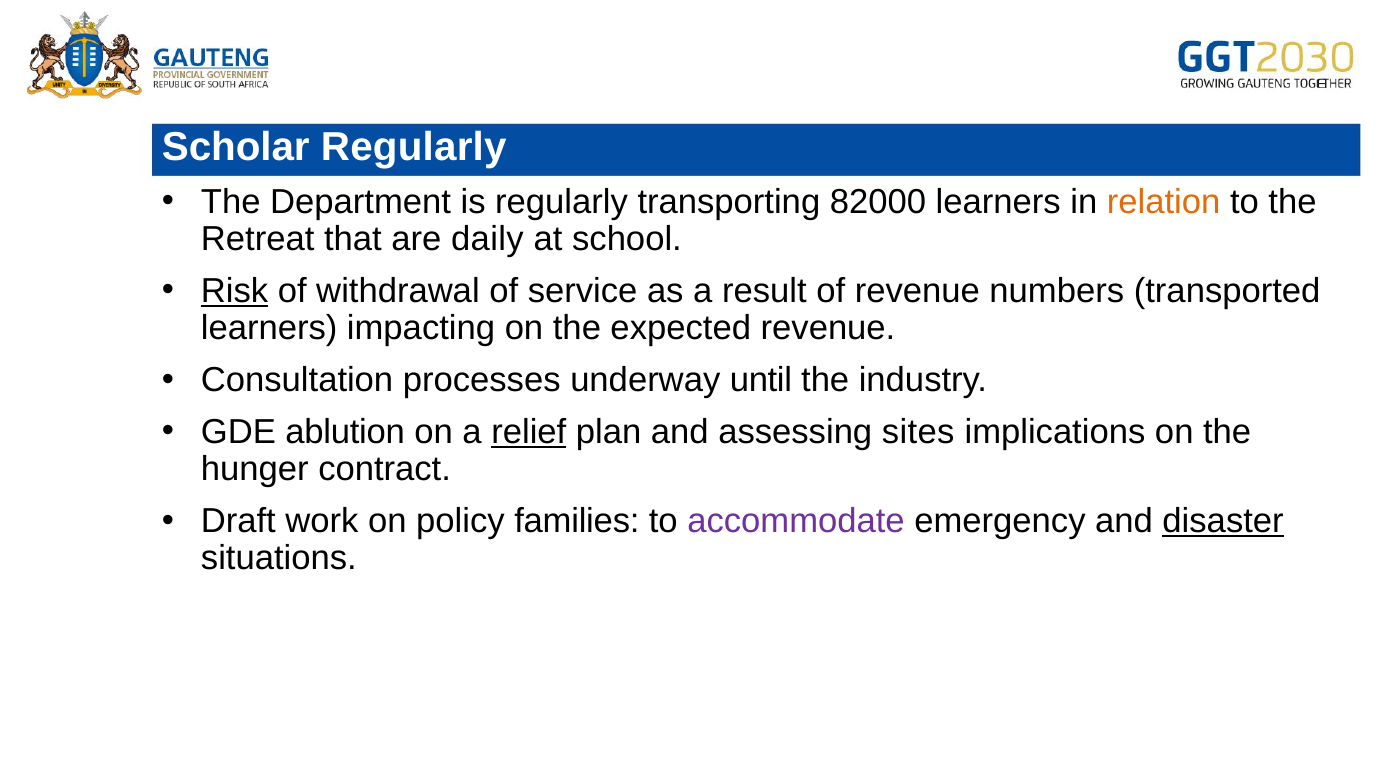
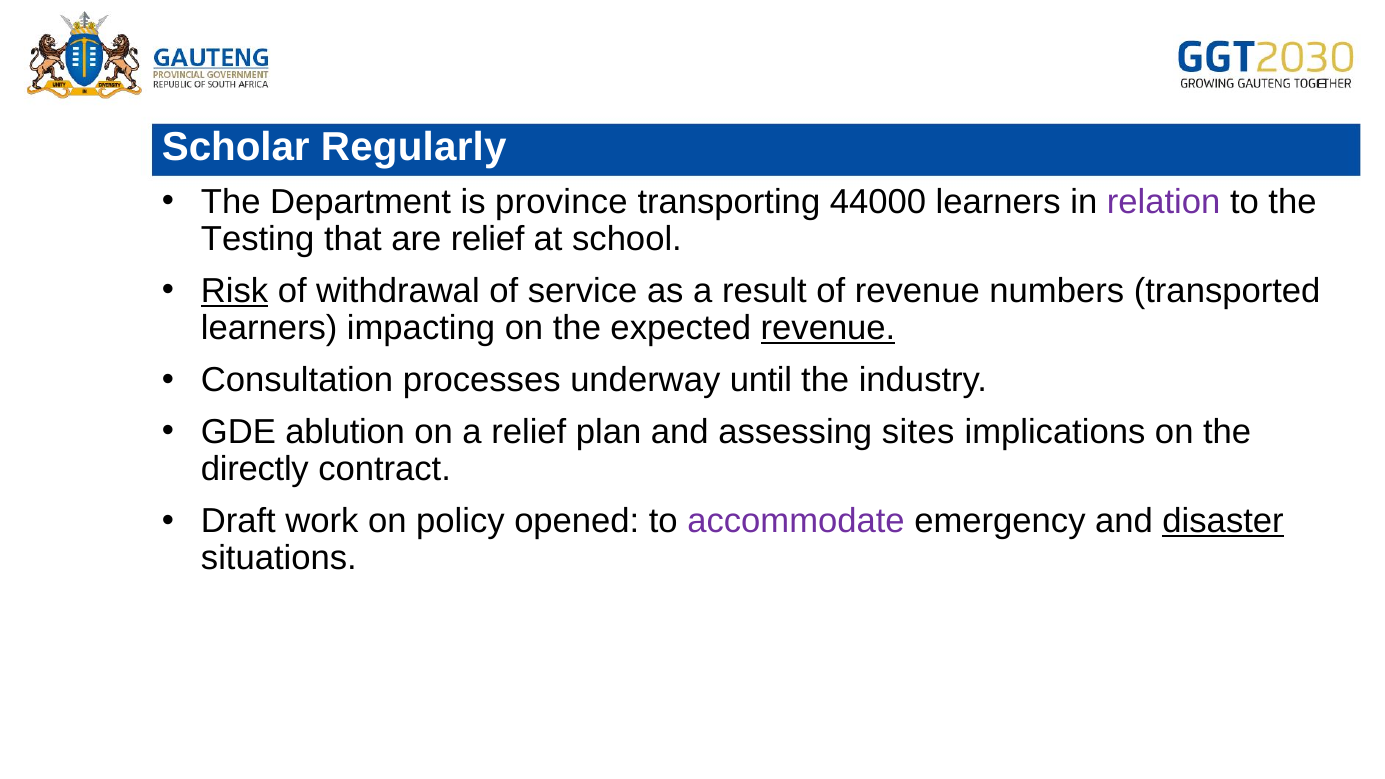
is regularly: regularly -> province
82000: 82000 -> 44000
relation colour: orange -> purple
Retreat: Retreat -> Testing
are daily: daily -> relief
revenue at (828, 328) underline: none -> present
relief at (529, 432) underline: present -> none
hunger: hunger -> directly
families: families -> opened
